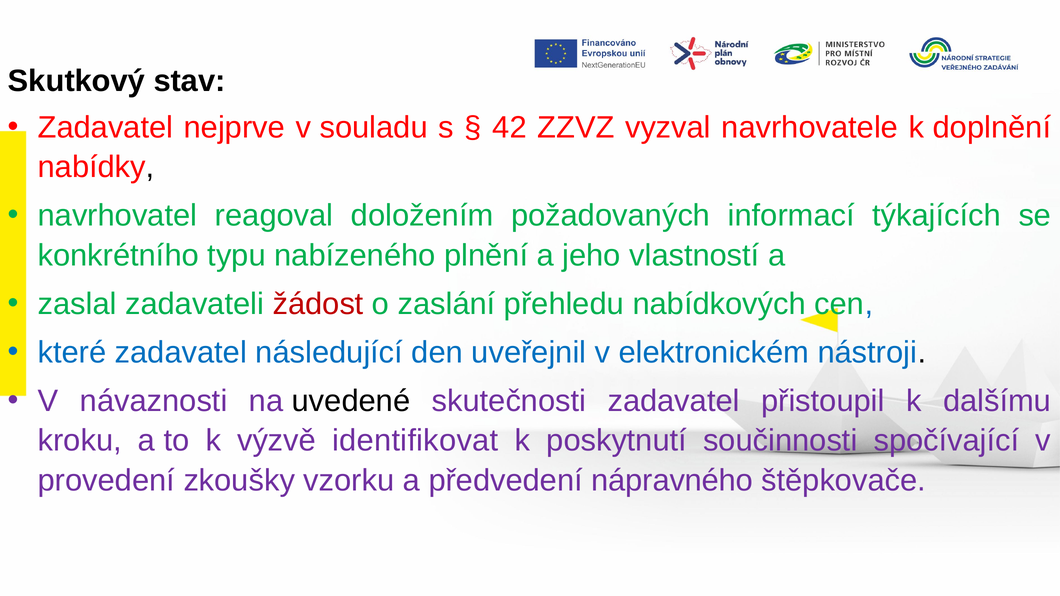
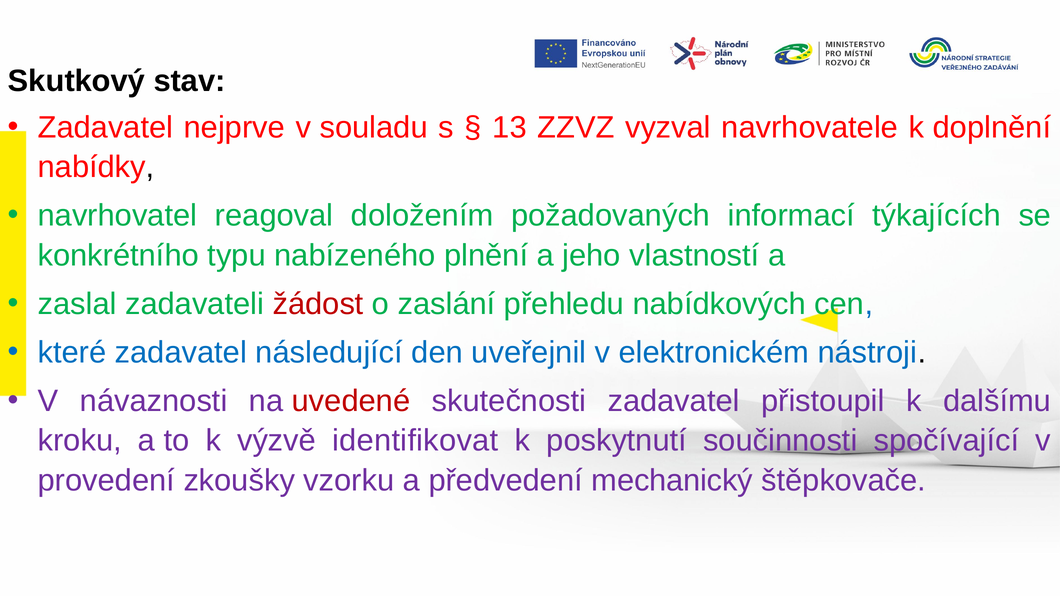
42: 42 -> 13
uvedené colour: black -> red
nápravného: nápravného -> mechanický
